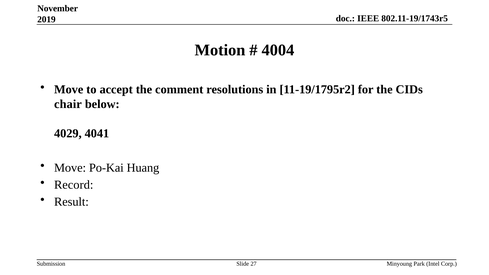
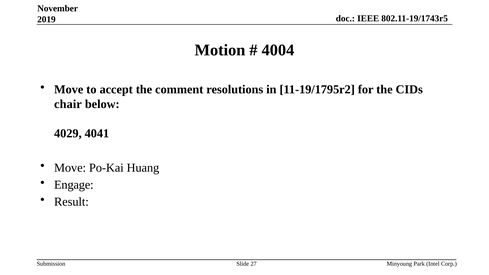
Record: Record -> Engage
